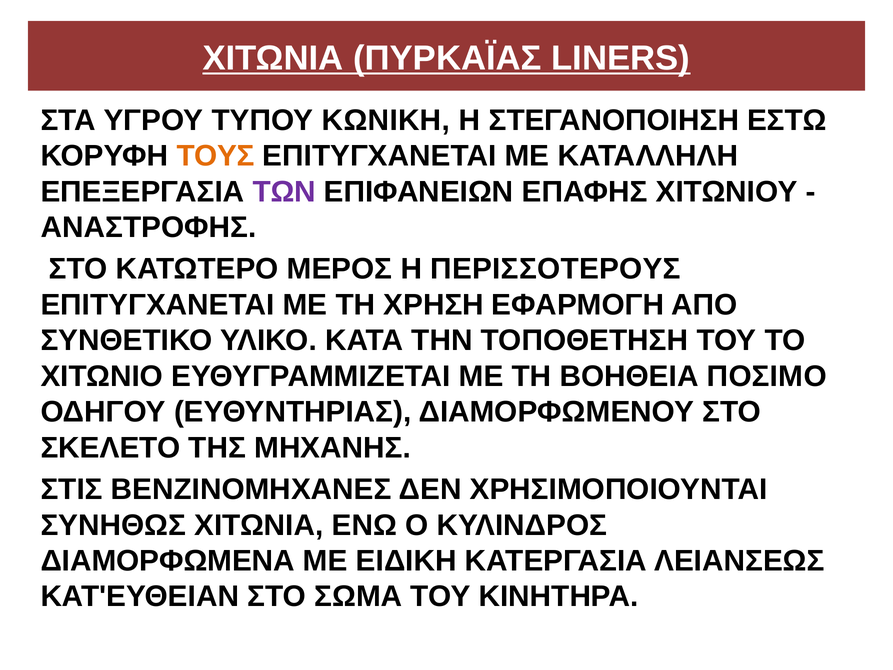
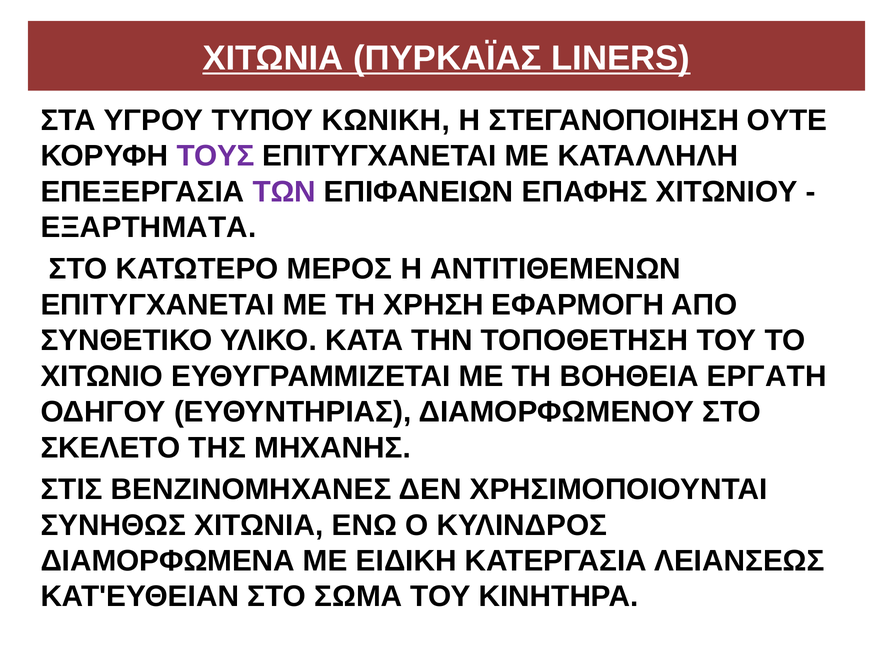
ΕΣΤΩ: ΕΣΤΩ -> ΟΥΤΕ
ΤΟΥΣ colour: orange -> purple
ΑΝΑΣΤΡΟΦΗΣ: ΑΝΑΣΤΡΟΦΗΣ -> ΕΞΑΡΤΗΜΑΤΑ
ΠΕΡΙΣΣΟΤΕΡΟΥΣ: ΠΕΡΙΣΣΟΤΕΡΟΥΣ -> ΑΝΤΙΤΙΘΕΜΕΝΩΝ
ΠΟΣΙΜΟ: ΠΟΣΙΜΟ -> ΕΡΓΑΤΗ
